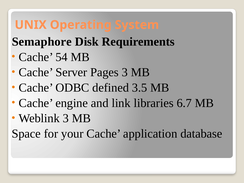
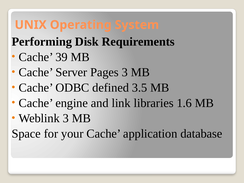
Semaphore: Semaphore -> Performing
54: 54 -> 39
6.7: 6.7 -> 1.6
